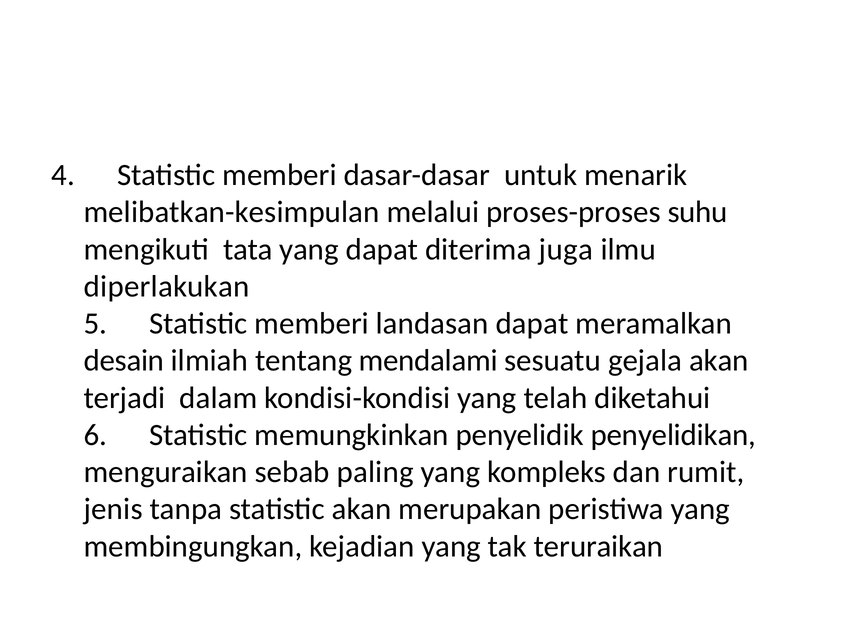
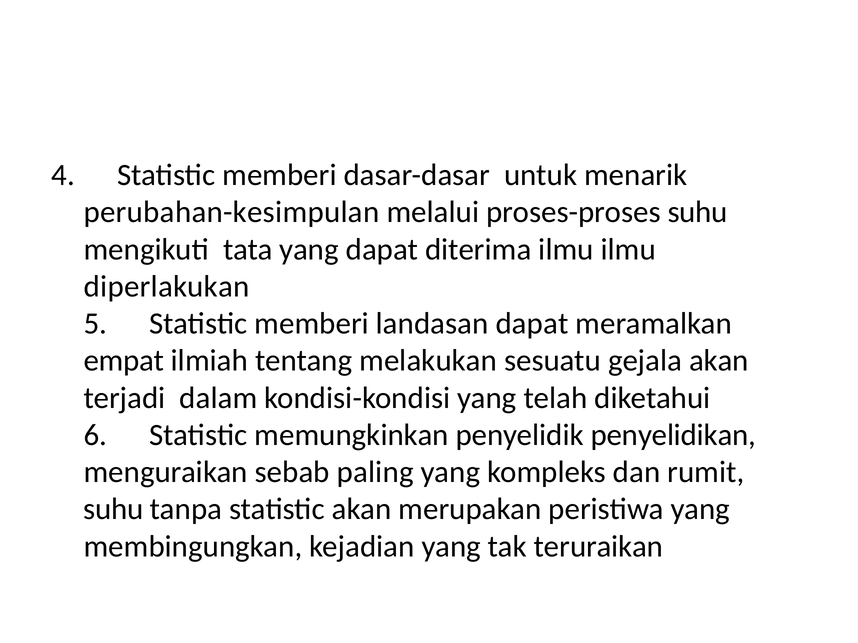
melibatkan-kesimpulan: melibatkan-kesimpulan -> perubahan-kesimpulan
diterima juga: juga -> ilmu
desain: desain -> empat
mendalami: mendalami -> melakukan
jenis at (113, 510): jenis -> suhu
